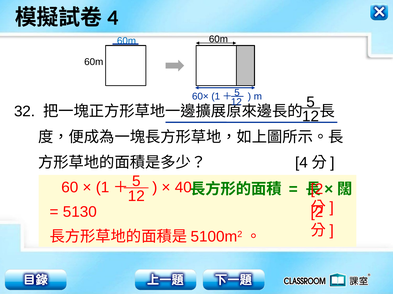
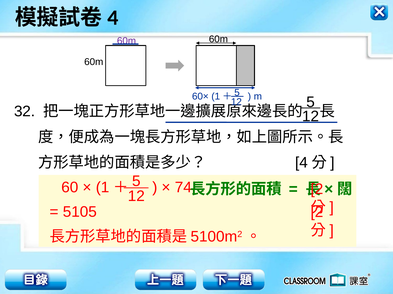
60m at (127, 41) colour: blue -> purple
40: 40 -> 74
5130: 5130 -> 5105
